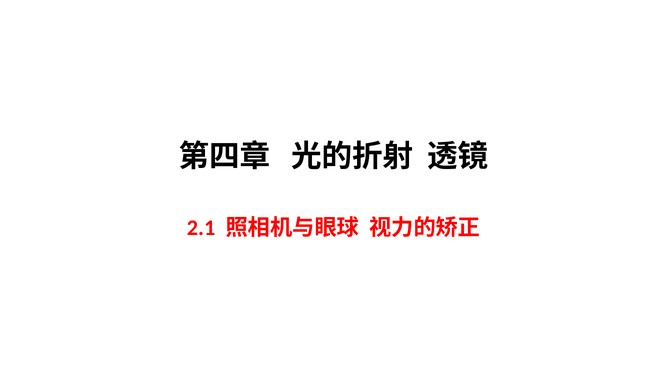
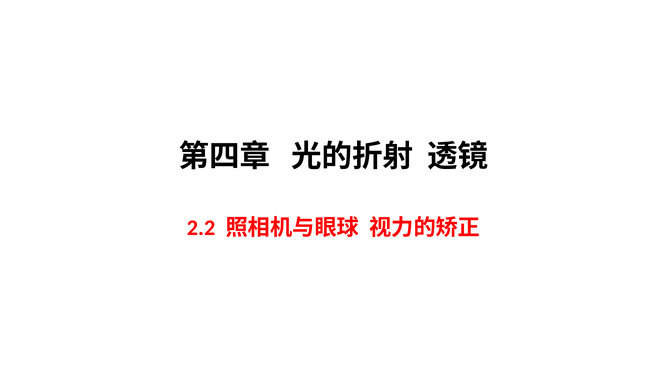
2.1: 2.1 -> 2.2
